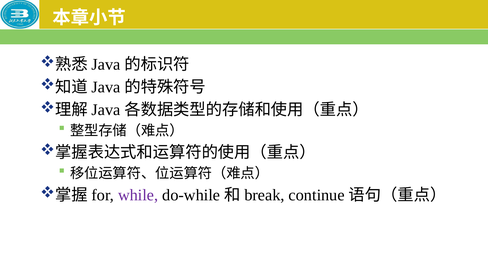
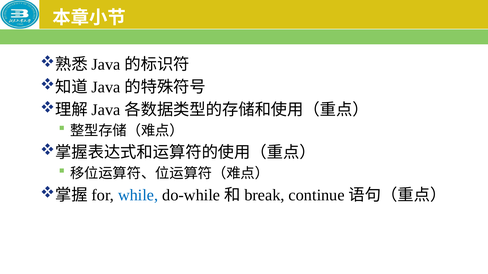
while colour: purple -> blue
